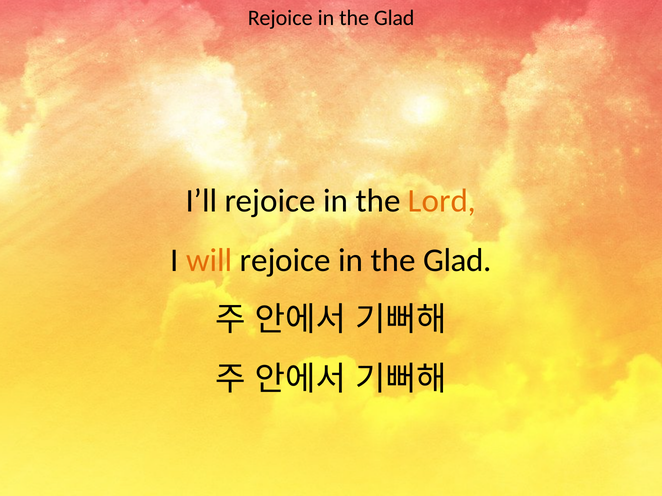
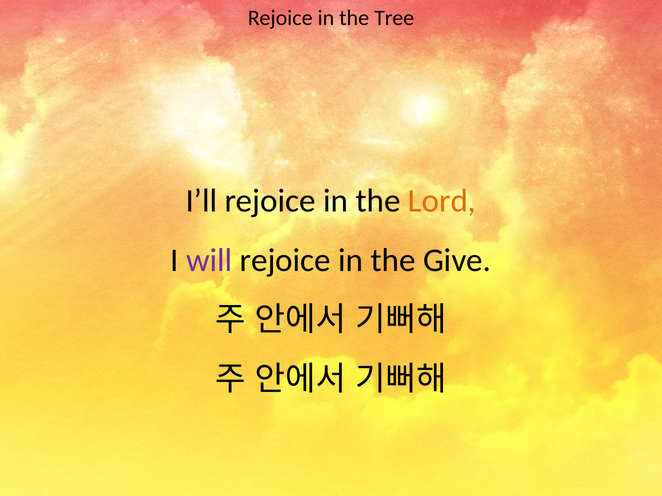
Glad at (394, 18): Glad -> Tree
will colour: orange -> purple
Glad at (457, 260): Glad -> Give
